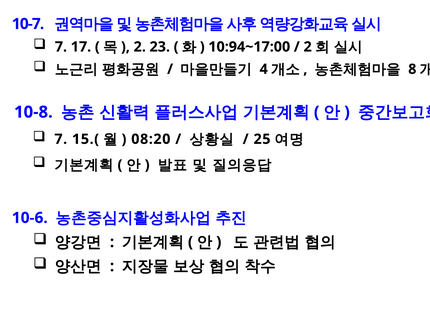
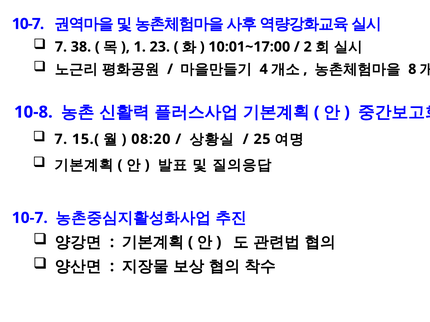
17: 17 -> 38
2 at (140, 47): 2 -> 1
10:94~17:00: 10:94~17:00 -> 10:01~17:00
10-6 at (30, 218): 10-6 -> 10-7
